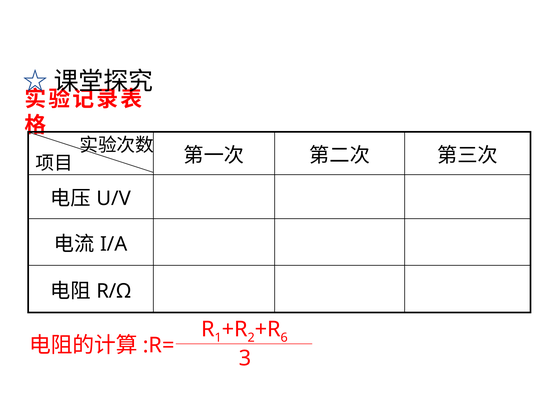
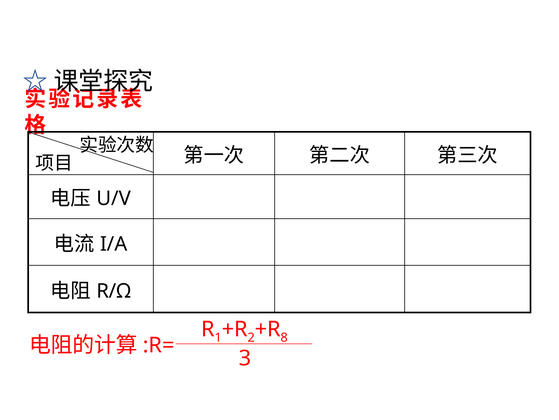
6: 6 -> 8
